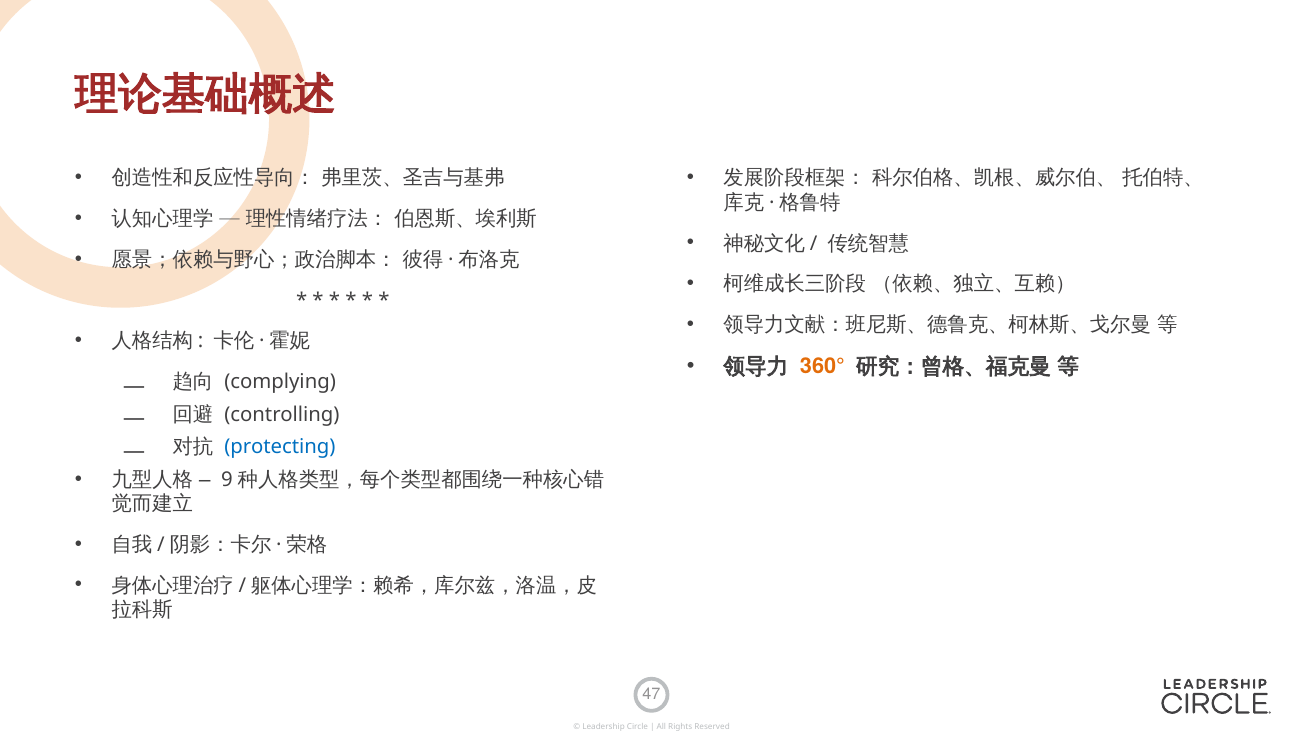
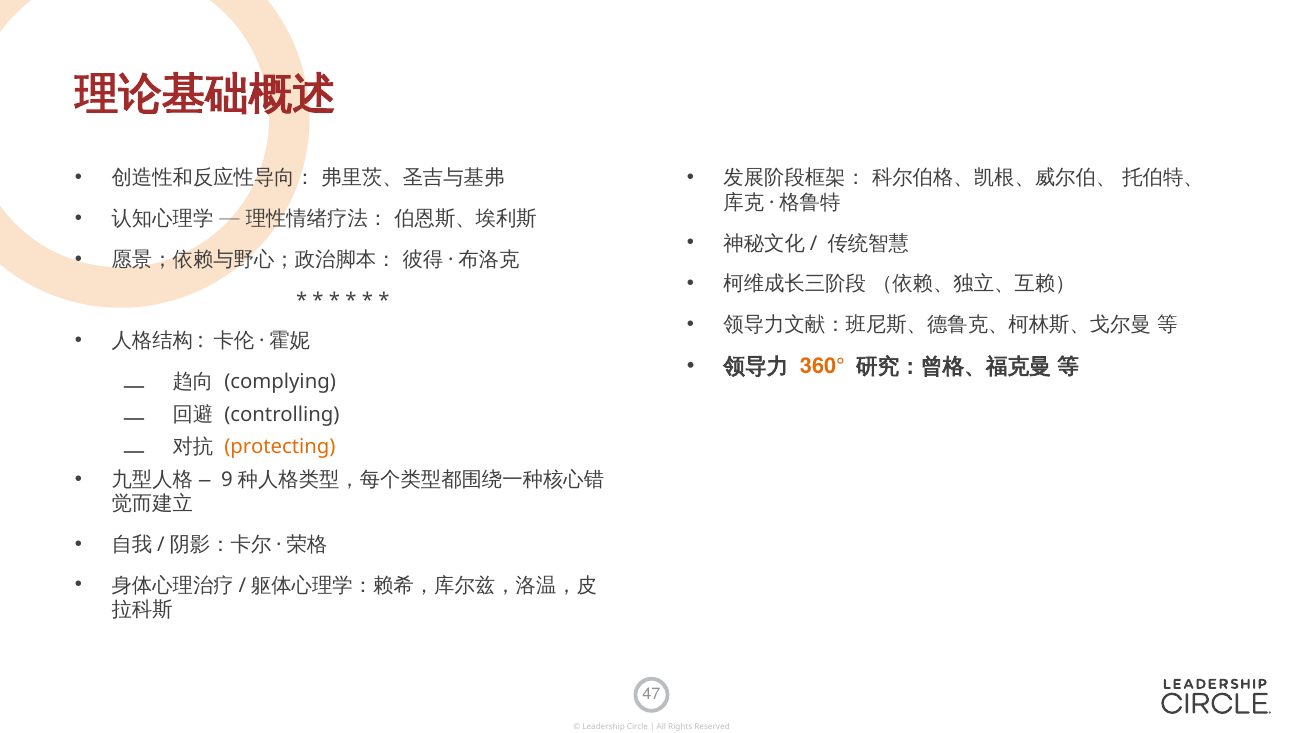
protecting colour: blue -> orange
